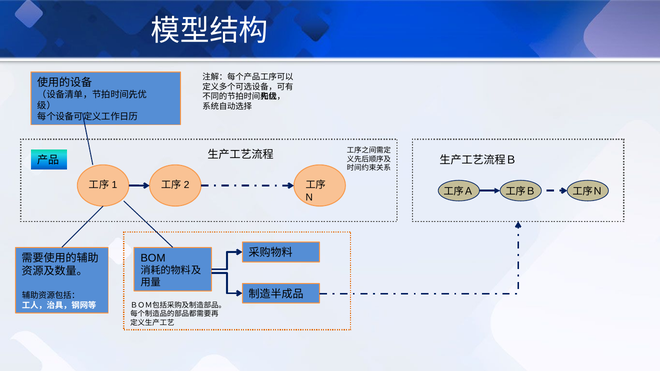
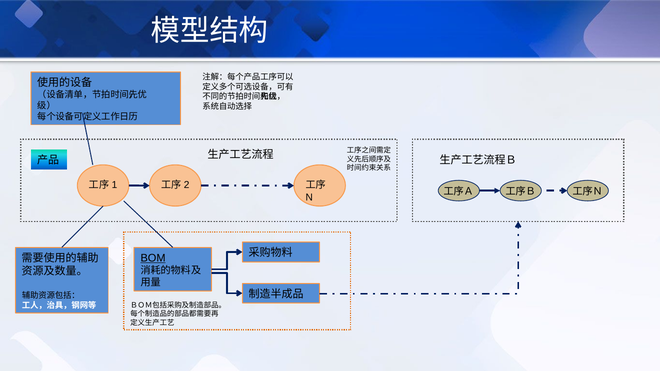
BOM underline: none -> present
